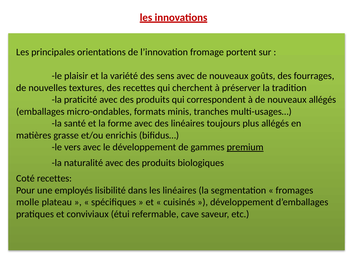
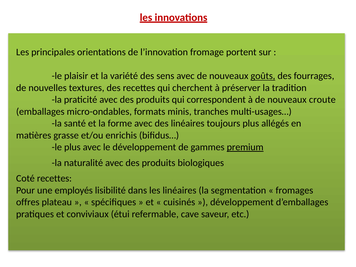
goûts underline: none -> present
nouveaux allégés: allégés -> croute
le vers: vers -> plus
molle: molle -> offres
